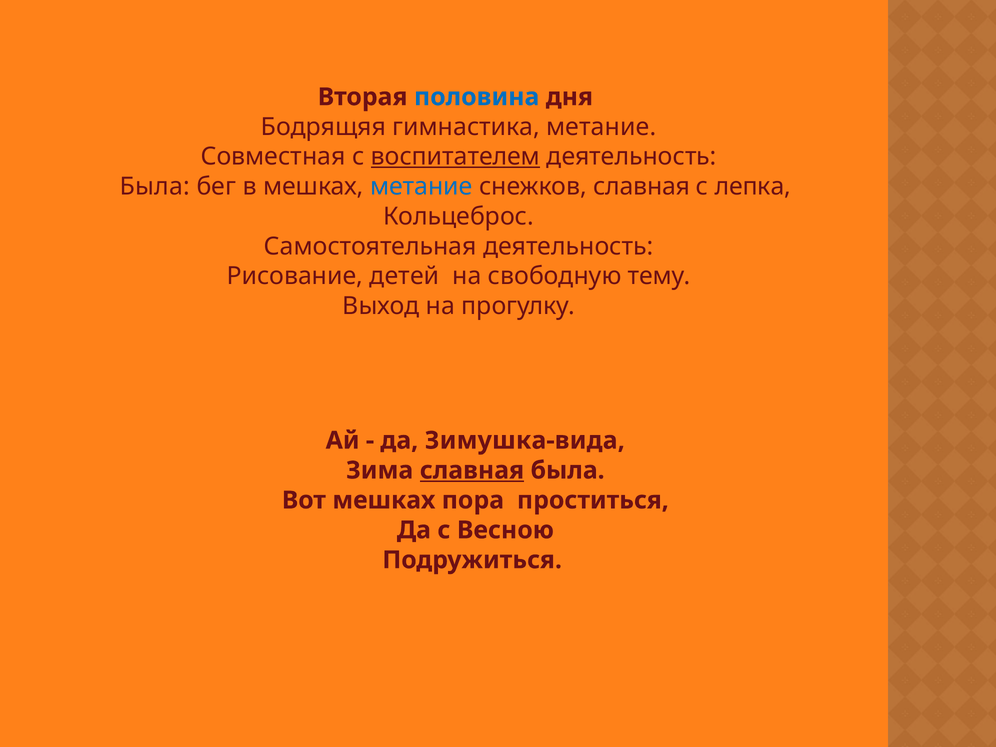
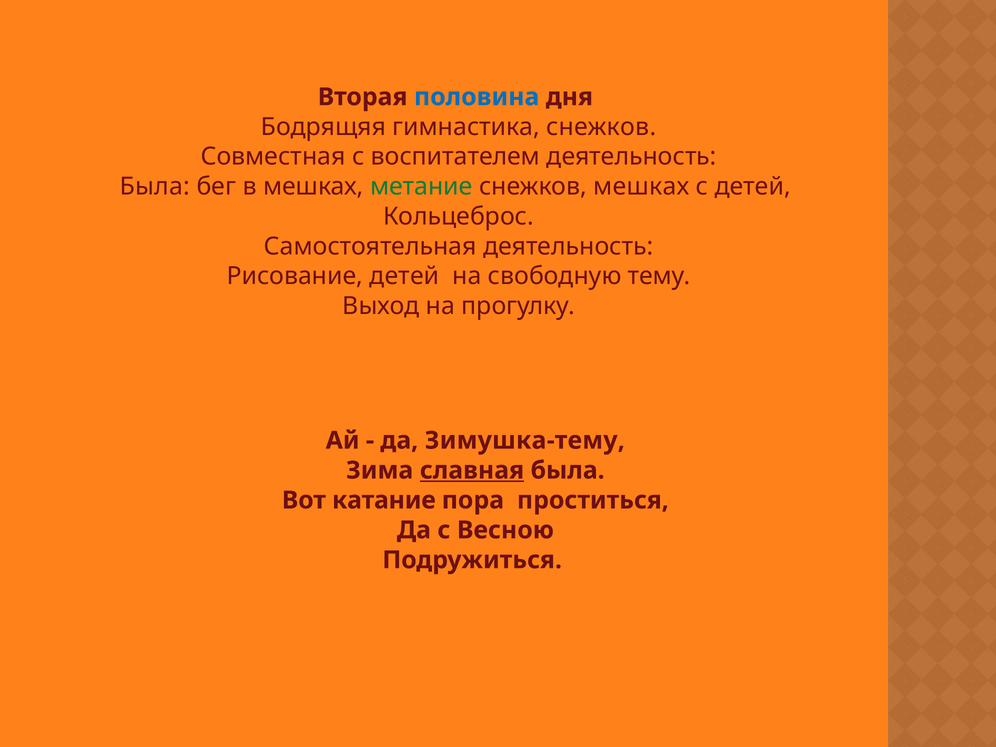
гимнастика метание: метание -> снежков
воспитателем underline: present -> none
метание at (421, 187) colour: blue -> green
снежков славная: славная -> мешках
с лепка: лепка -> детей
Зимушка-вида: Зимушка-вида -> Зимушка-тему
Вот мешках: мешках -> катание
